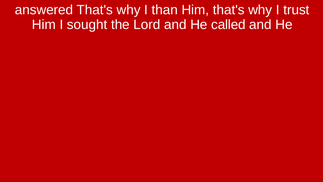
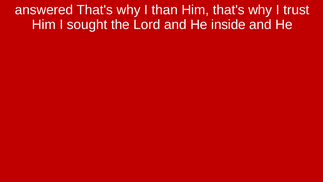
called: called -> inside
